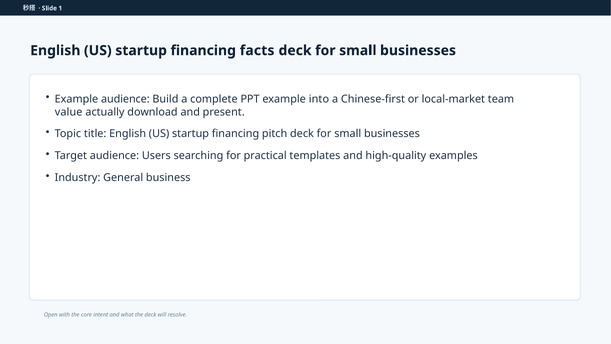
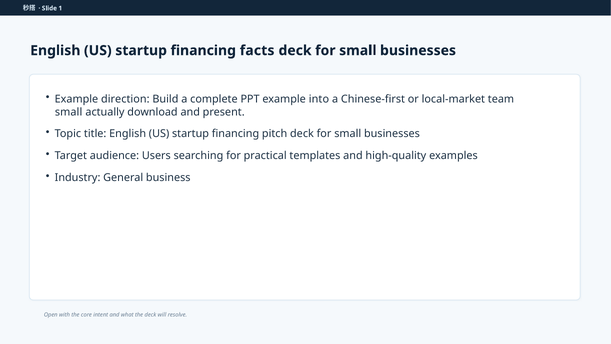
Example audience: audience -> direction
value at (69, 112): value -> small
